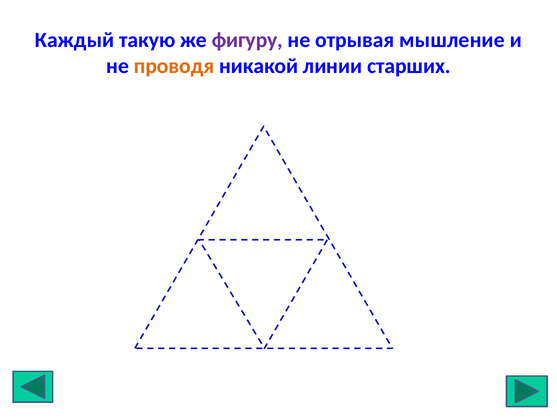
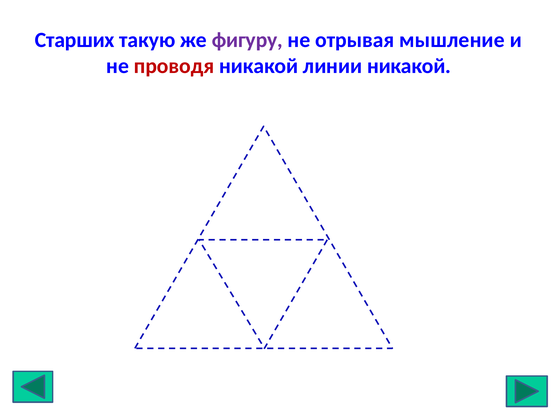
Каждый: Каждый -> Старших
проводя colour: orange -> red
линии старших: старших -> никакой
